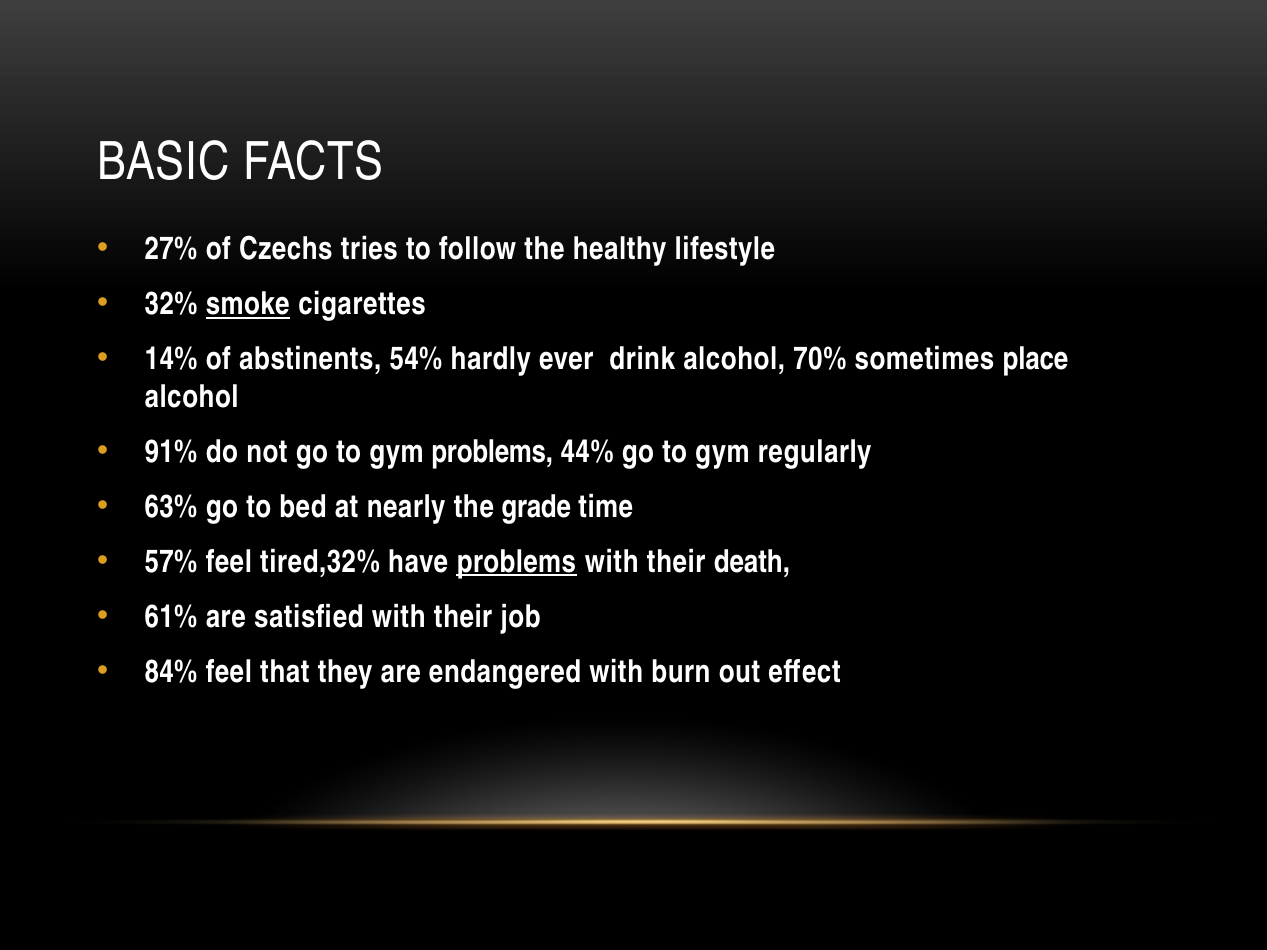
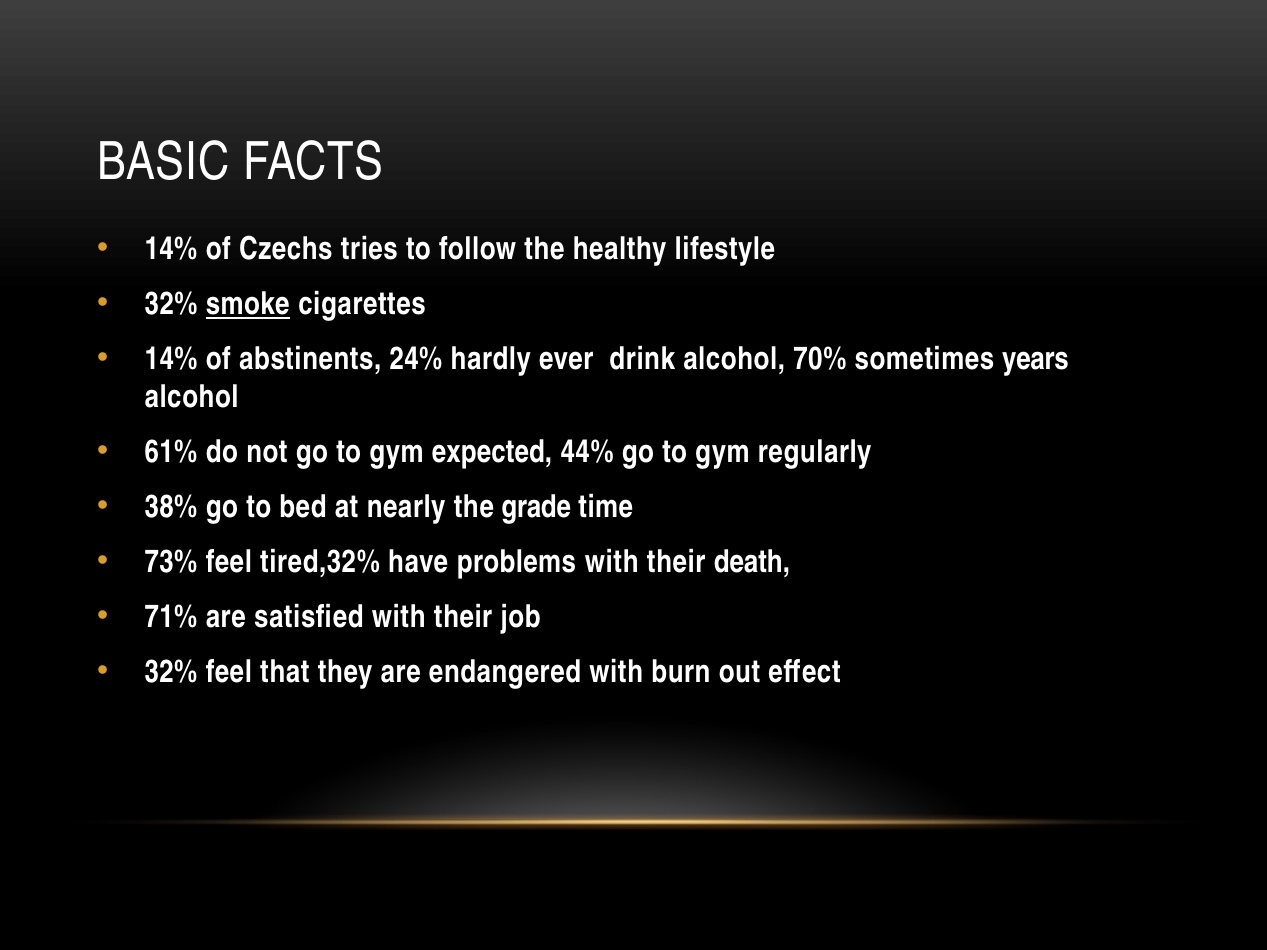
27% at (171, 249): 27% -> 14%
54%: 54% -> 24%
place: place -> years
91%: 91% -> 61%
gym problems: problems -> expected
63%: 63% -> 38%
57%: 57% -> 73%
problems at (516, 562) underline: present -> none
61%: 61% -> 71%
84% at (171, 672): 84% -> 32%
